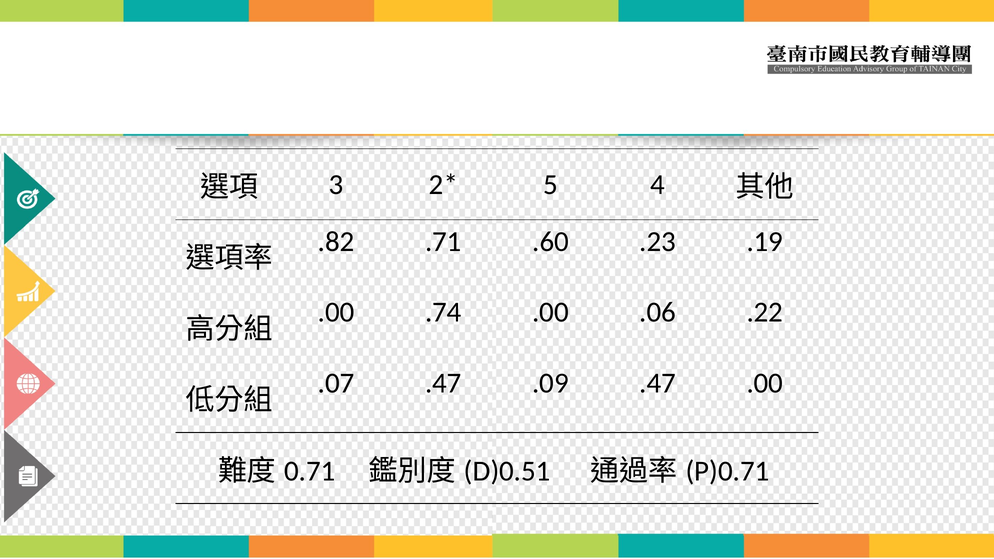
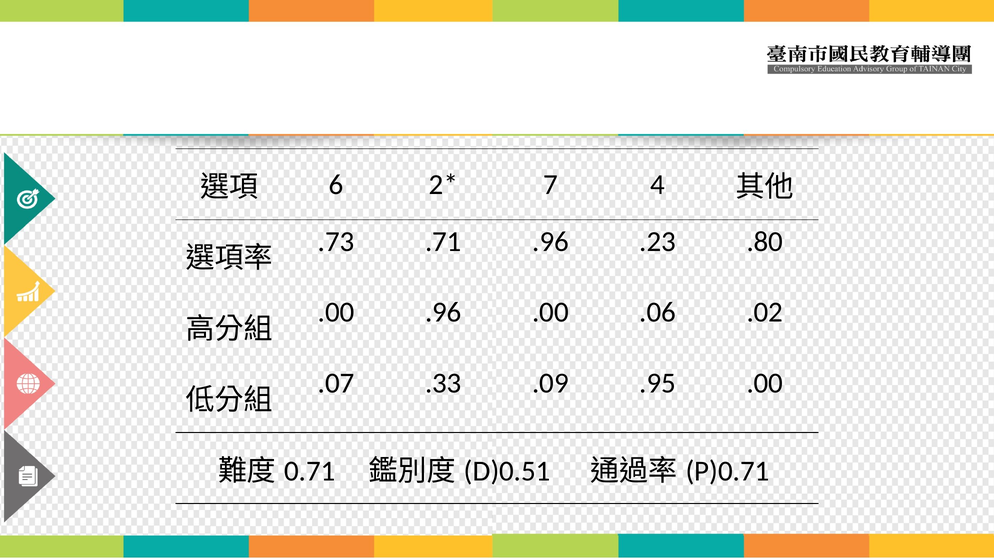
3: 3 -> 6
5: 5 -> 7
.82: .82 -> .73
.71 .60: .60 -> .96
.19: .19 -> .80
.00 .74: .74 -> .96
.22: .22 -> .02
.07 .47: .47 -> .33
.09 .47: .47 -> .95
